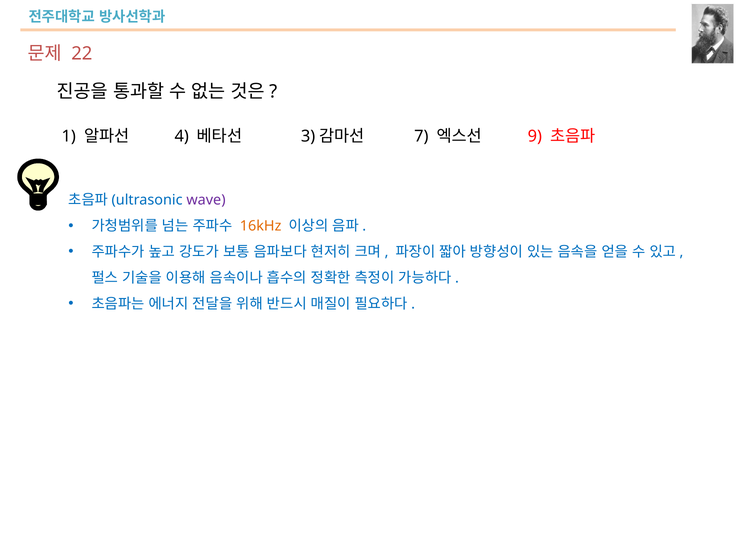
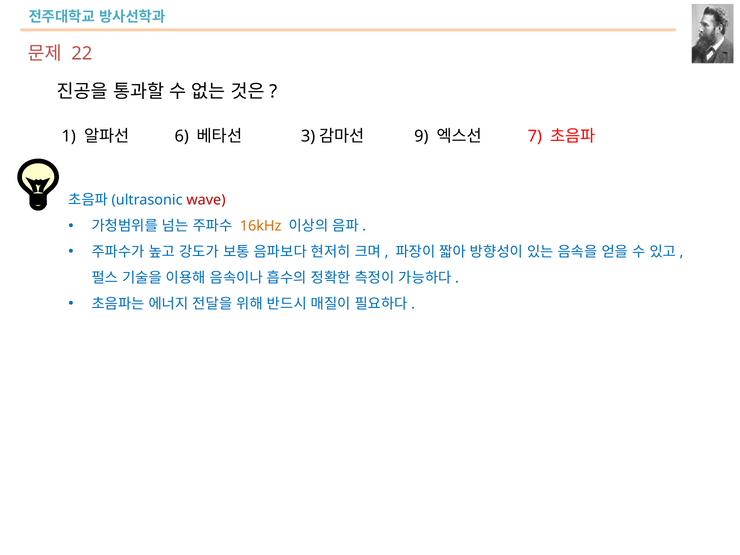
4: 4 -> 6
7: 7 -> 9
9: 9 -> 7
wave colour: purple -> red
